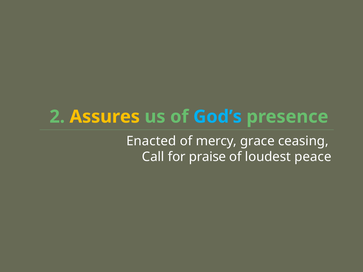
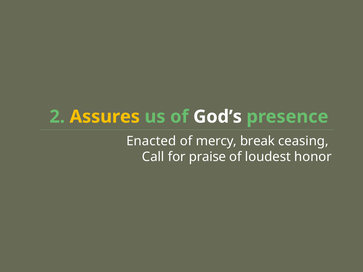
God’s colour: light blue -> white
grace: grace -> break
peace: peace -> honor
